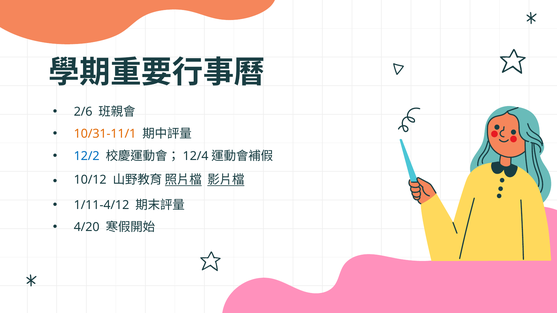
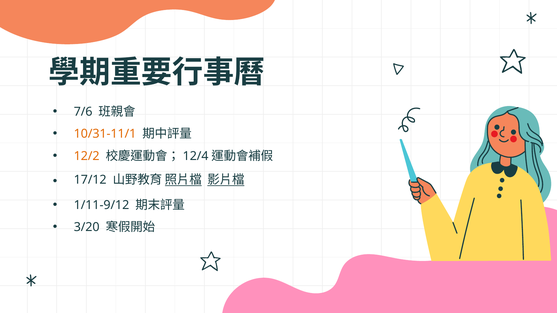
2/6: 2/6 -> 7/6
12/2 colour: blue -> orange
10/12: 10/12 -> 17/12
1/11-4/12: 1/11-4/12 -> 1/11-9/12
4/20: 4/20 -> 3/20
